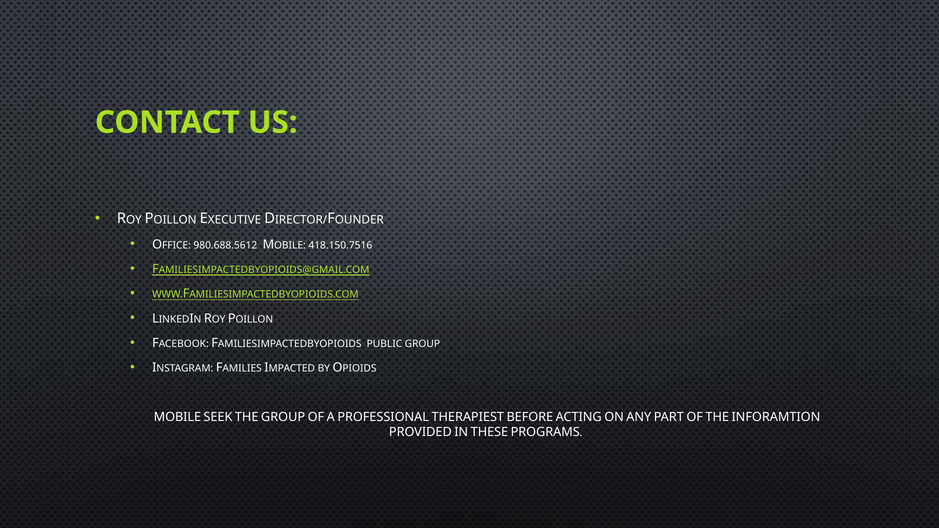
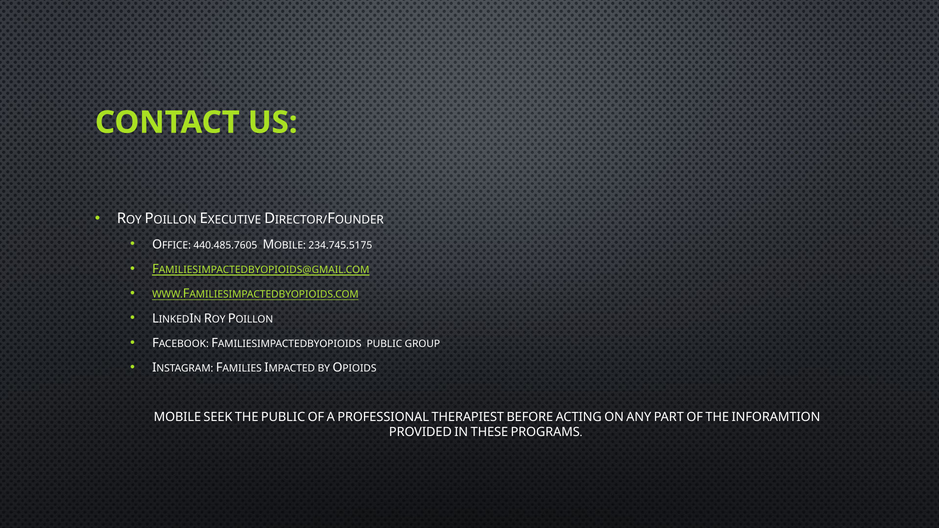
980.688.5612: 980.688.5612 -> 440.485.7605
418.150.7516: 418.150.7516 -> 234.745.5175
THE GROUP: GROUP -> PUBLIC
